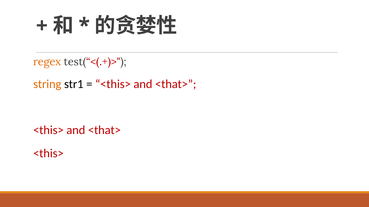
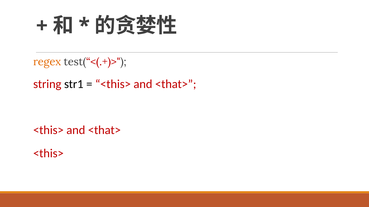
string colour: orange -> red
